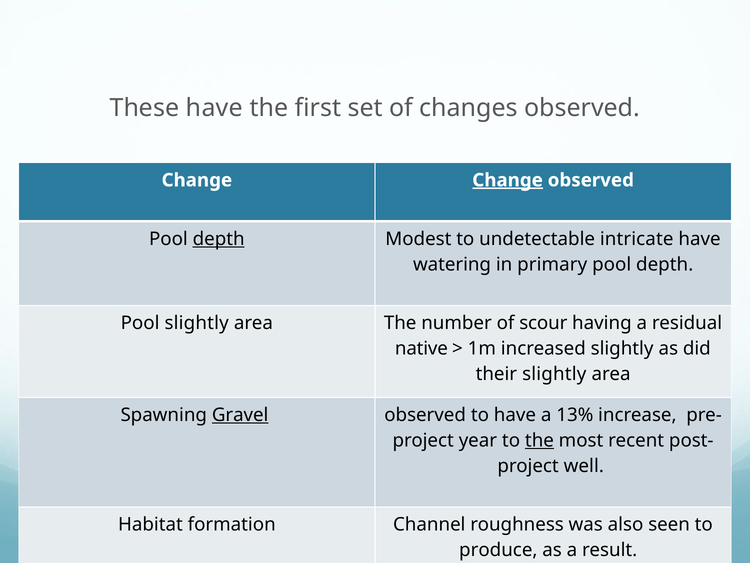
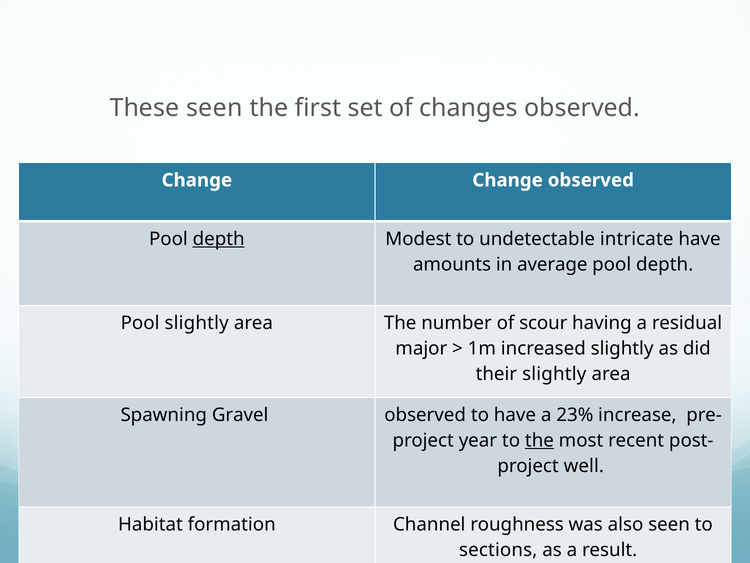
These have: have -> seen
Change at (508, 180) underline: present -> none
watering: watering -> amounts
primary: primary -> average
native: native -> major
Gravel underline: present -> none
13%: 13% -> 23%
produce: produce -> sections
